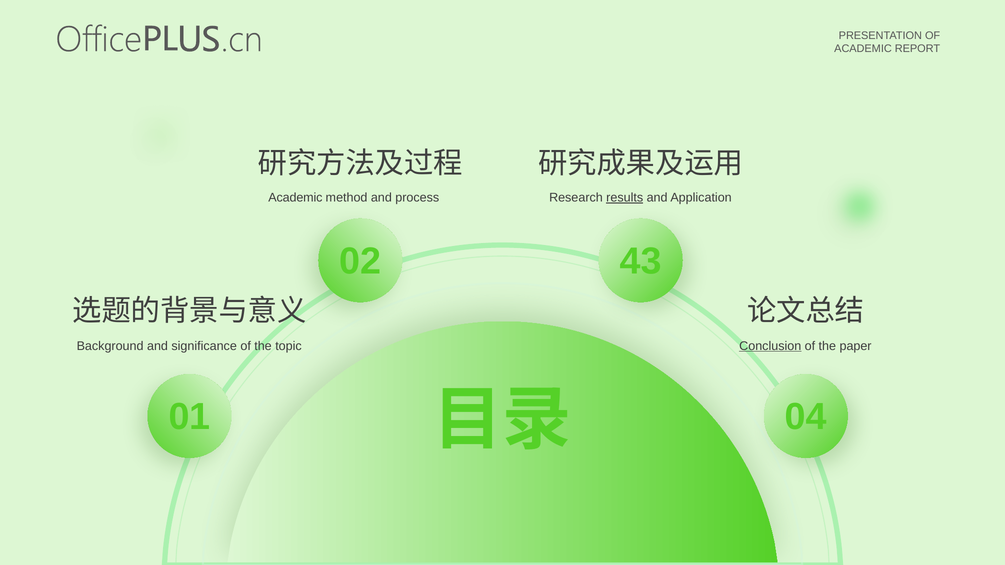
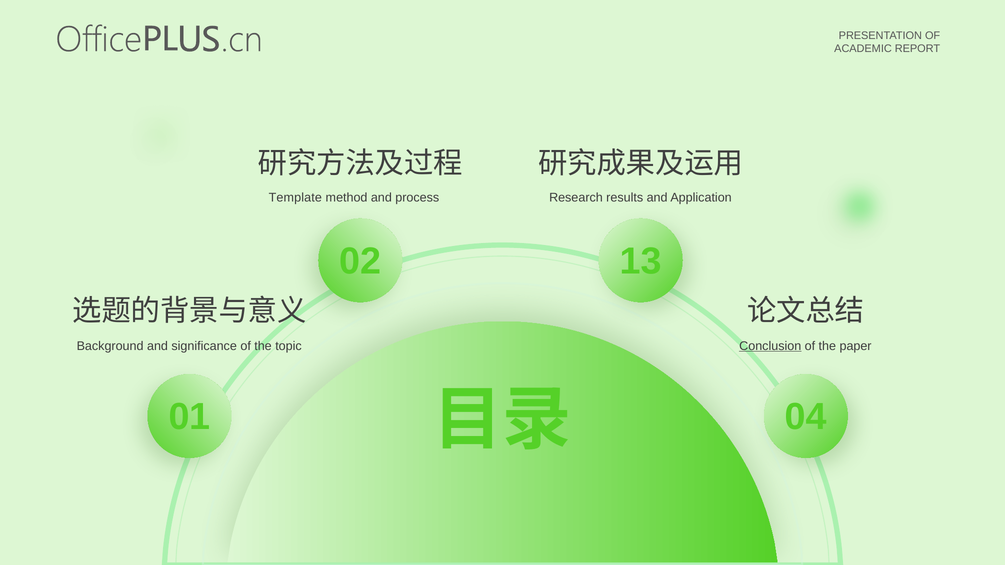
Academic at (295, 198): Academic -> Template
results underline: present -> none
43: 43 -> 13
